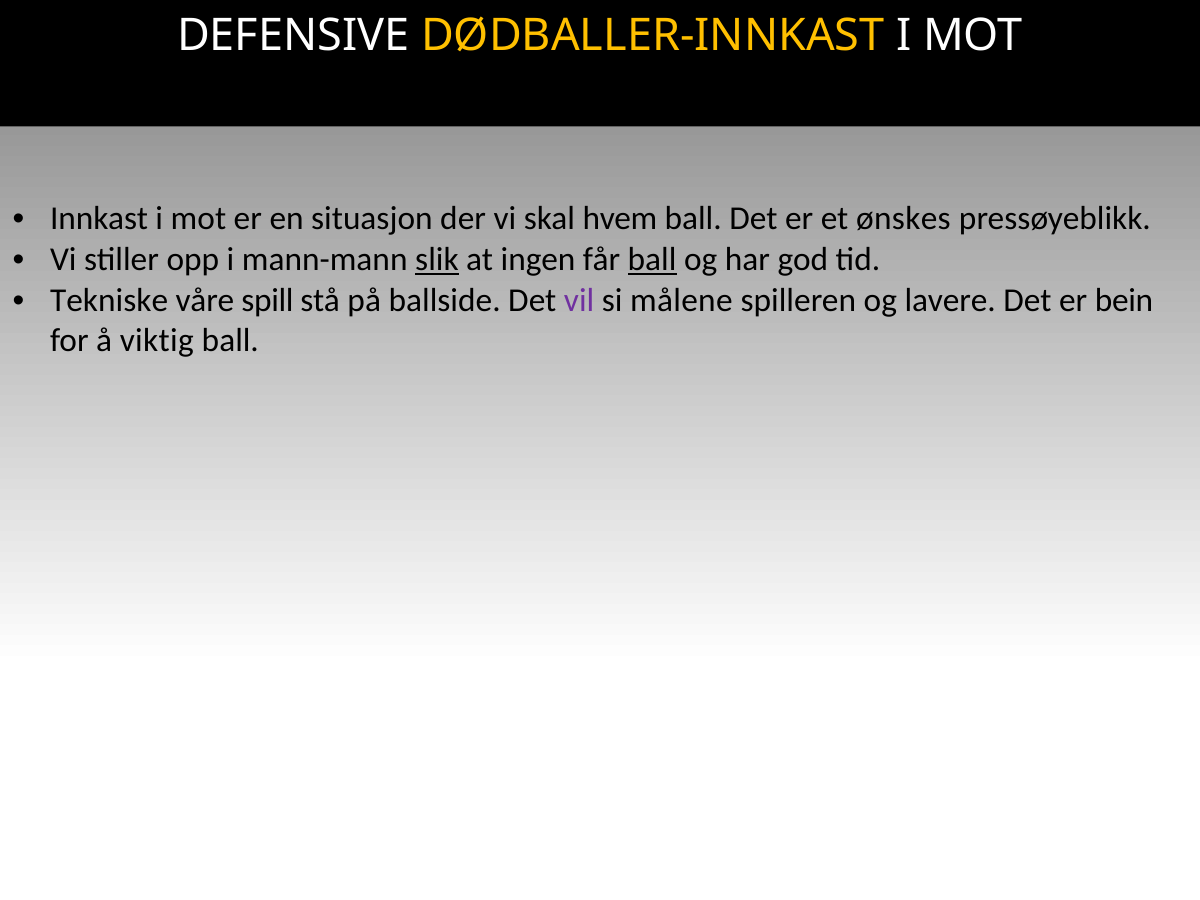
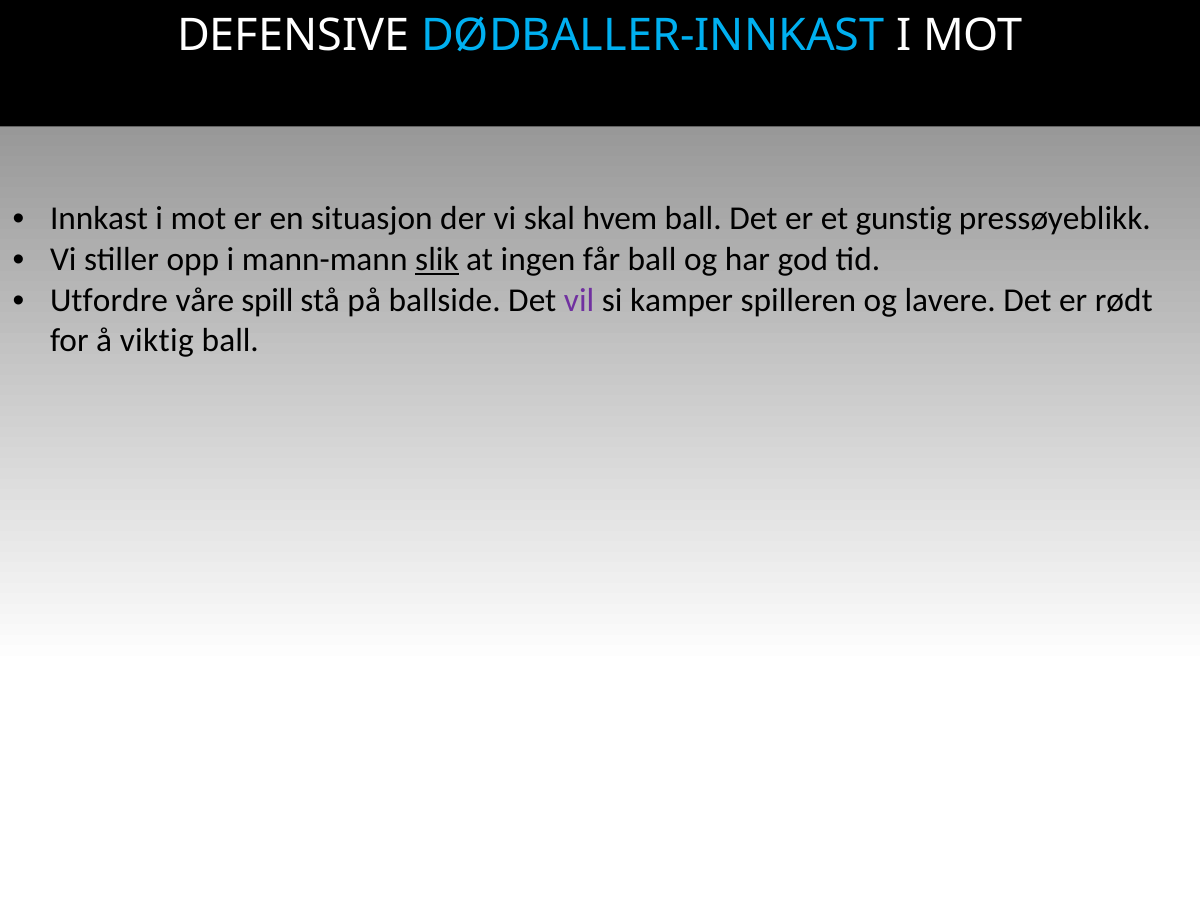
DØDBALLER-INNKAST colour: yellow -> light blue
ønskes: ønskes -> gunstig
ball at (652, 259) underline: present -> none
Tekniske: Tekniske -> Utfordre
målene: målene -> kamper
bein: bein -> rødt
